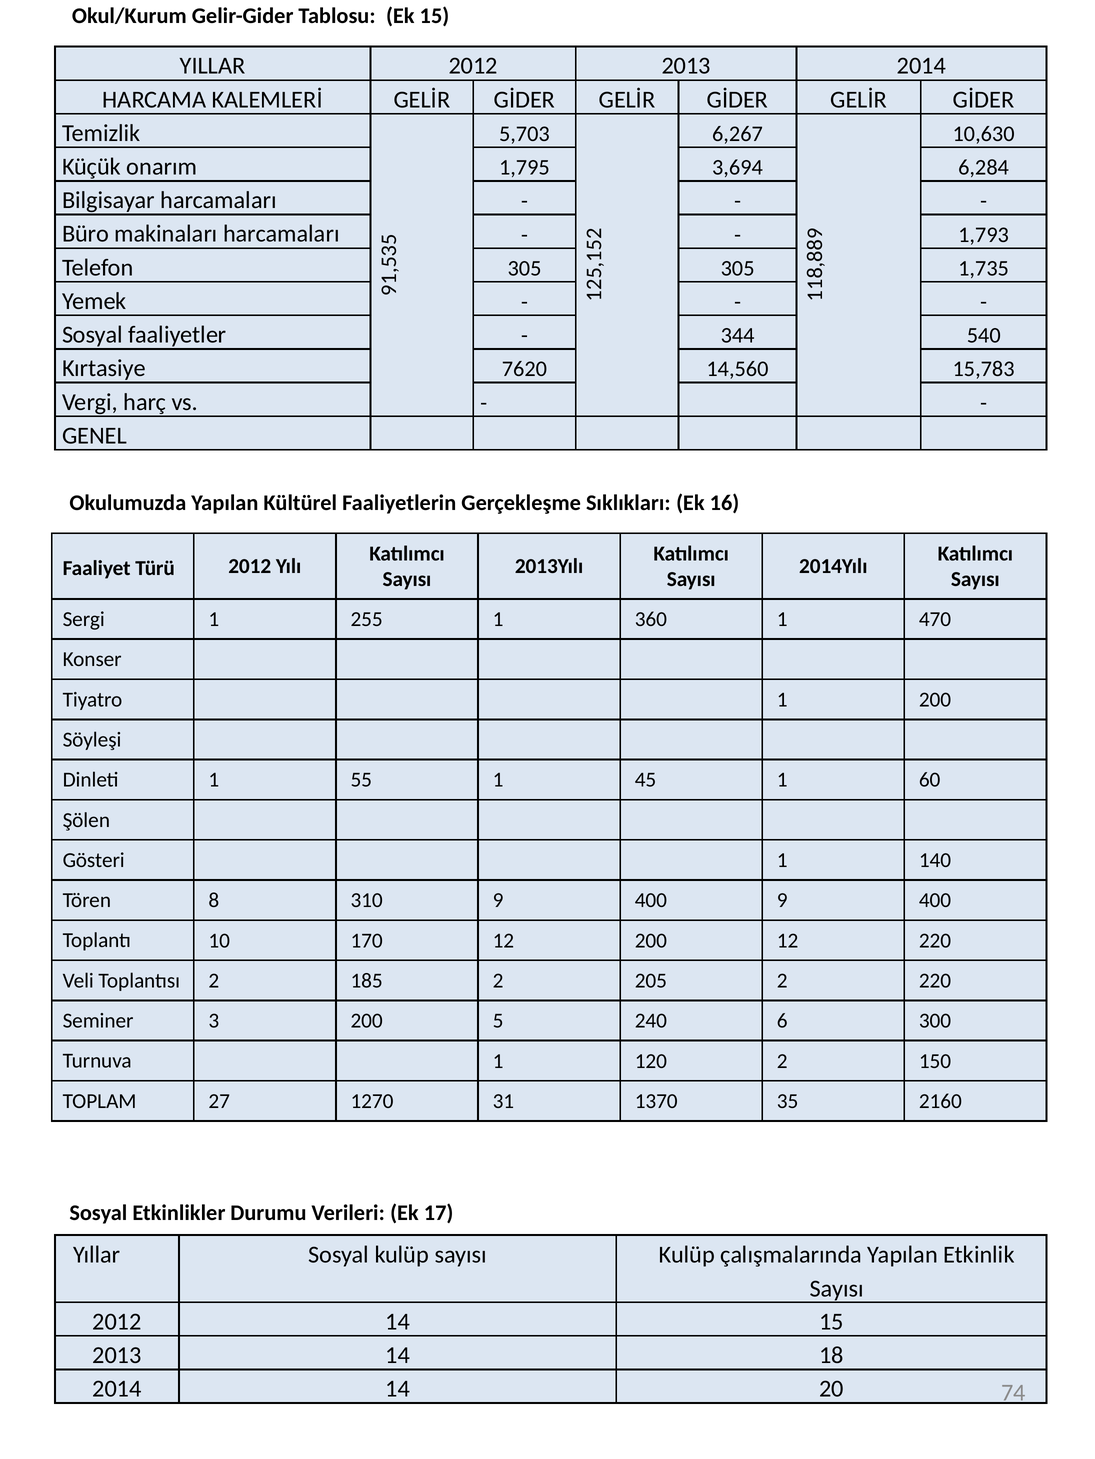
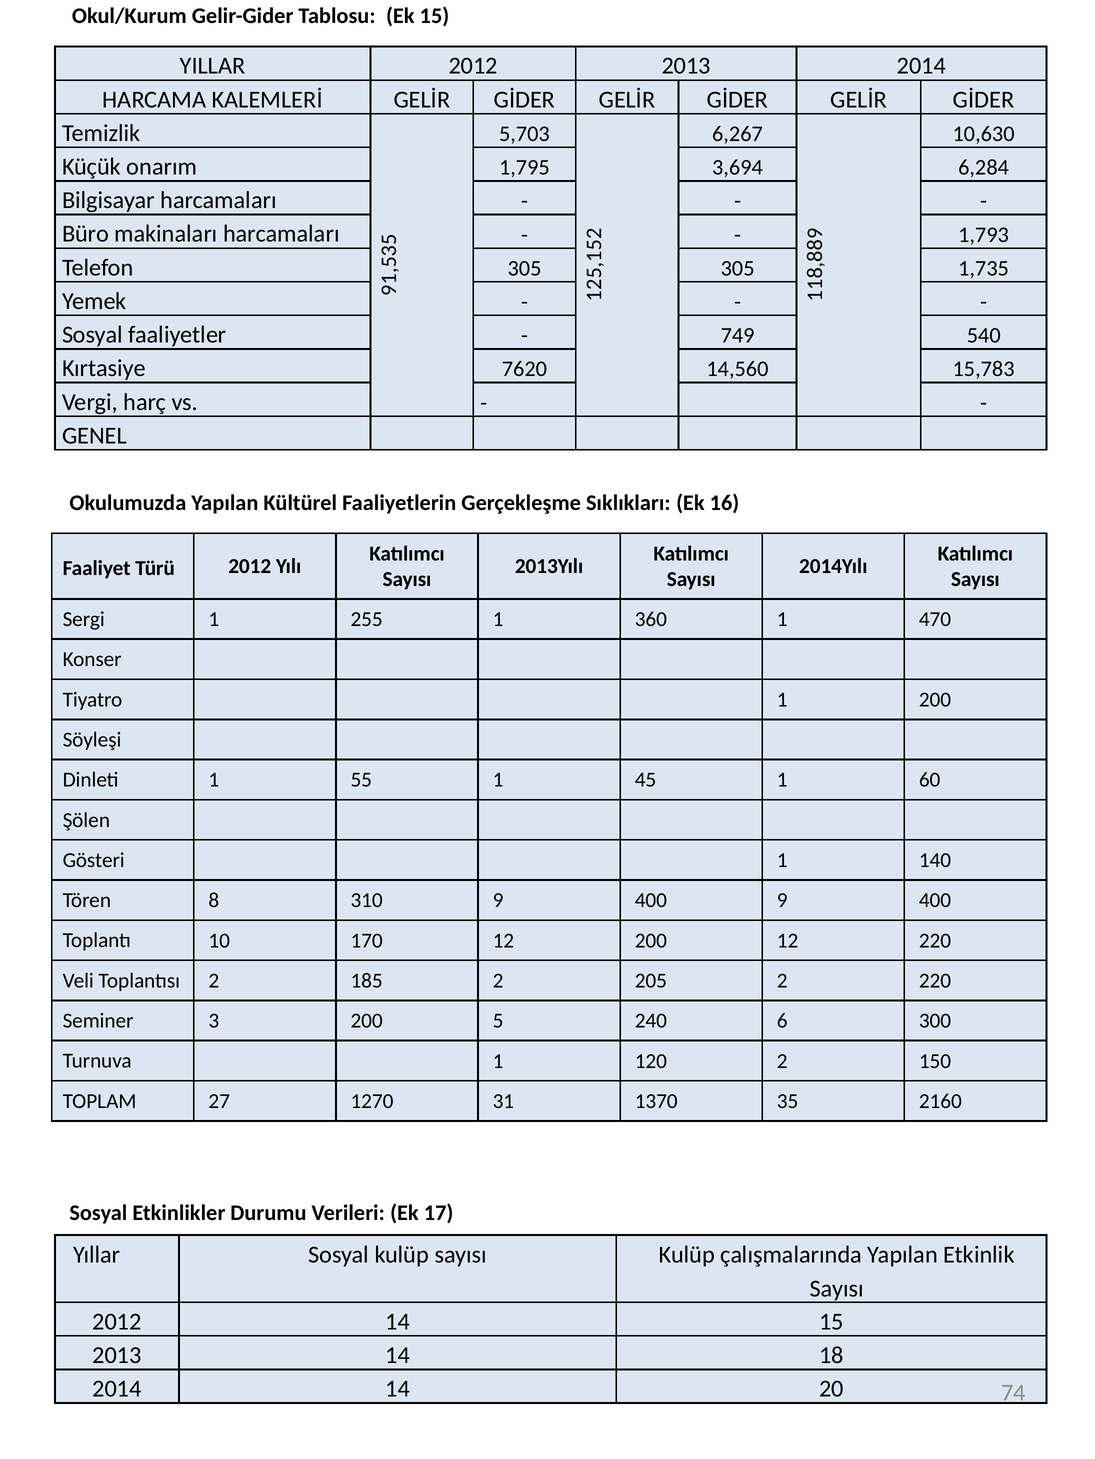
344: 344 -> 749
